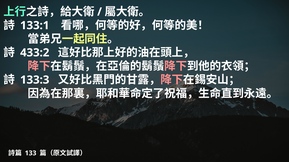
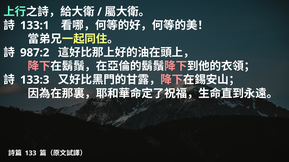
433:2: 433:2 -> 987:2
